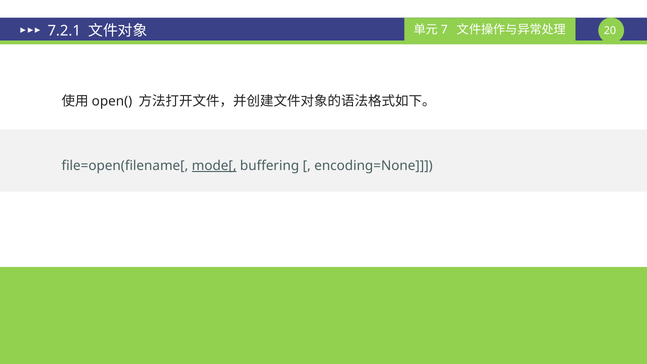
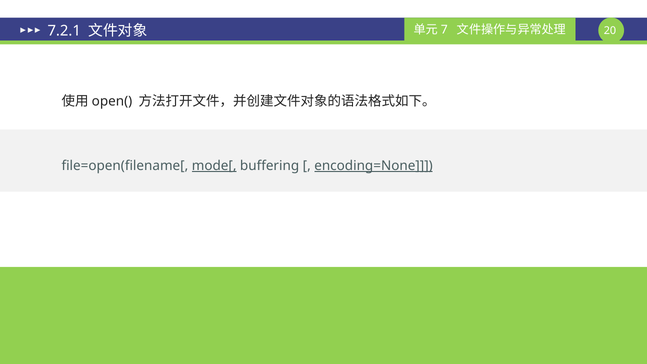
encoding=None underline: none -> present
